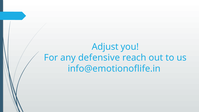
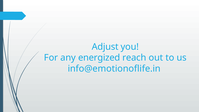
defensive: defensive -> energized
